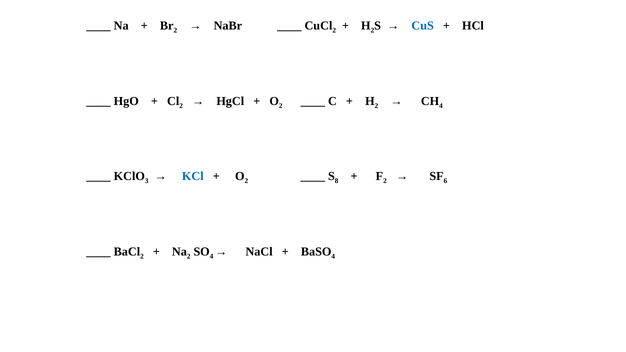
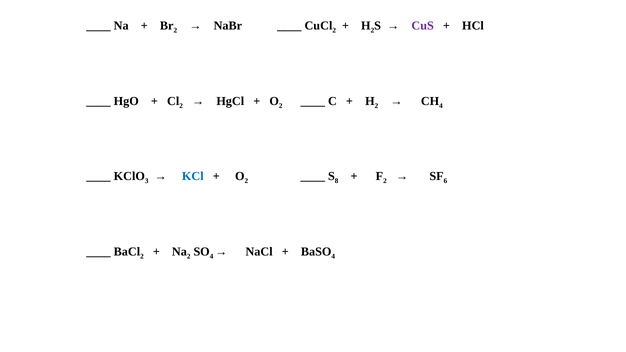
CuS colour: blue -> purple
